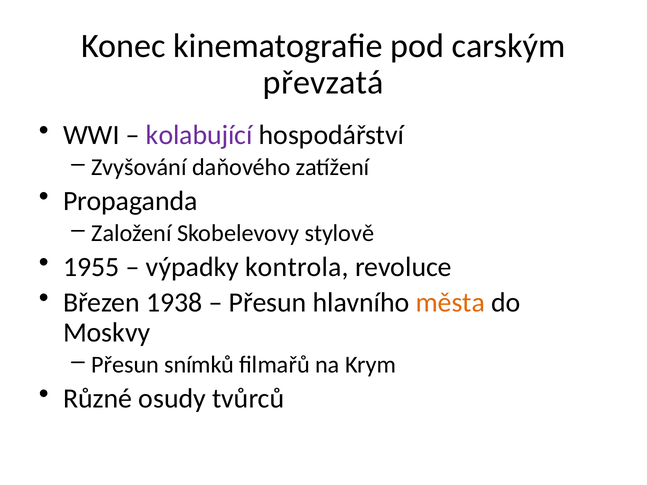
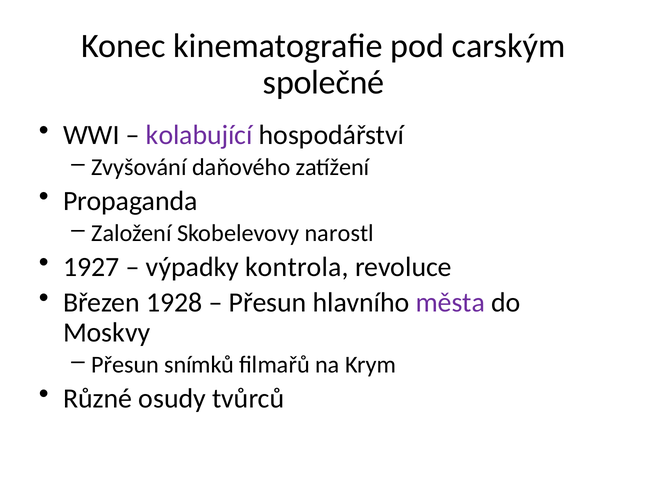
převzatá: převzatá -> společné
stylově: stylově -> narostl
1955: 1955 -> 1927
1938: 1938 -> 1928
města colour: orange -> purple
